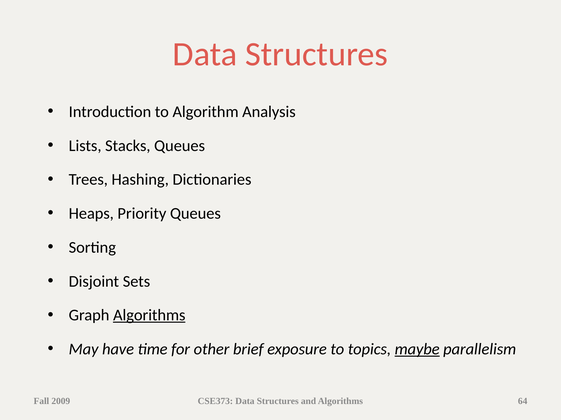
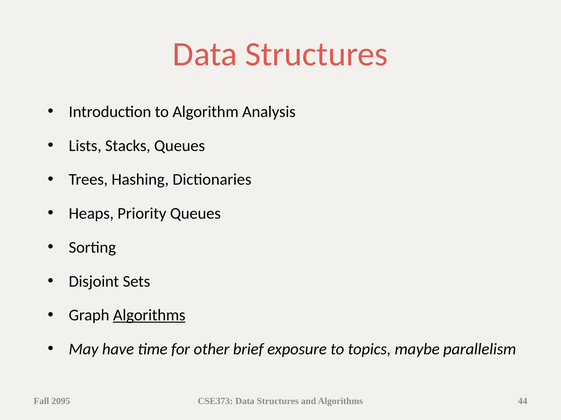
maybe underline: present -> none
2009: 2009 -> 2095
64: 64 -> 44
